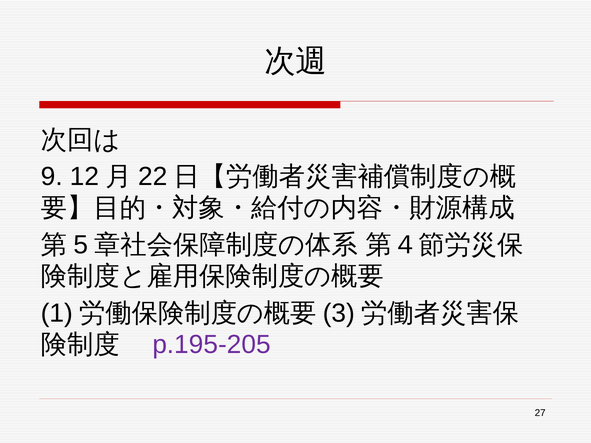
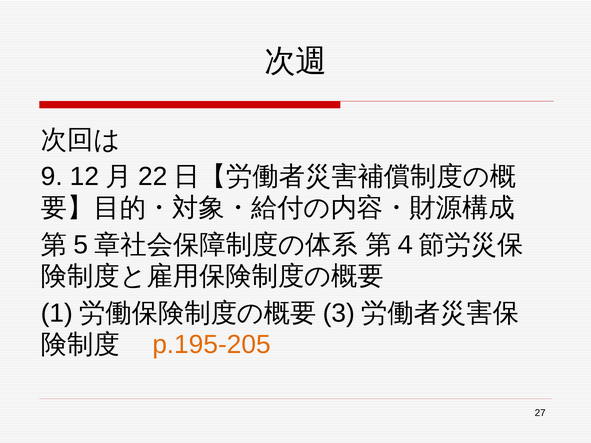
p.195-205 colour: purple -> orange
